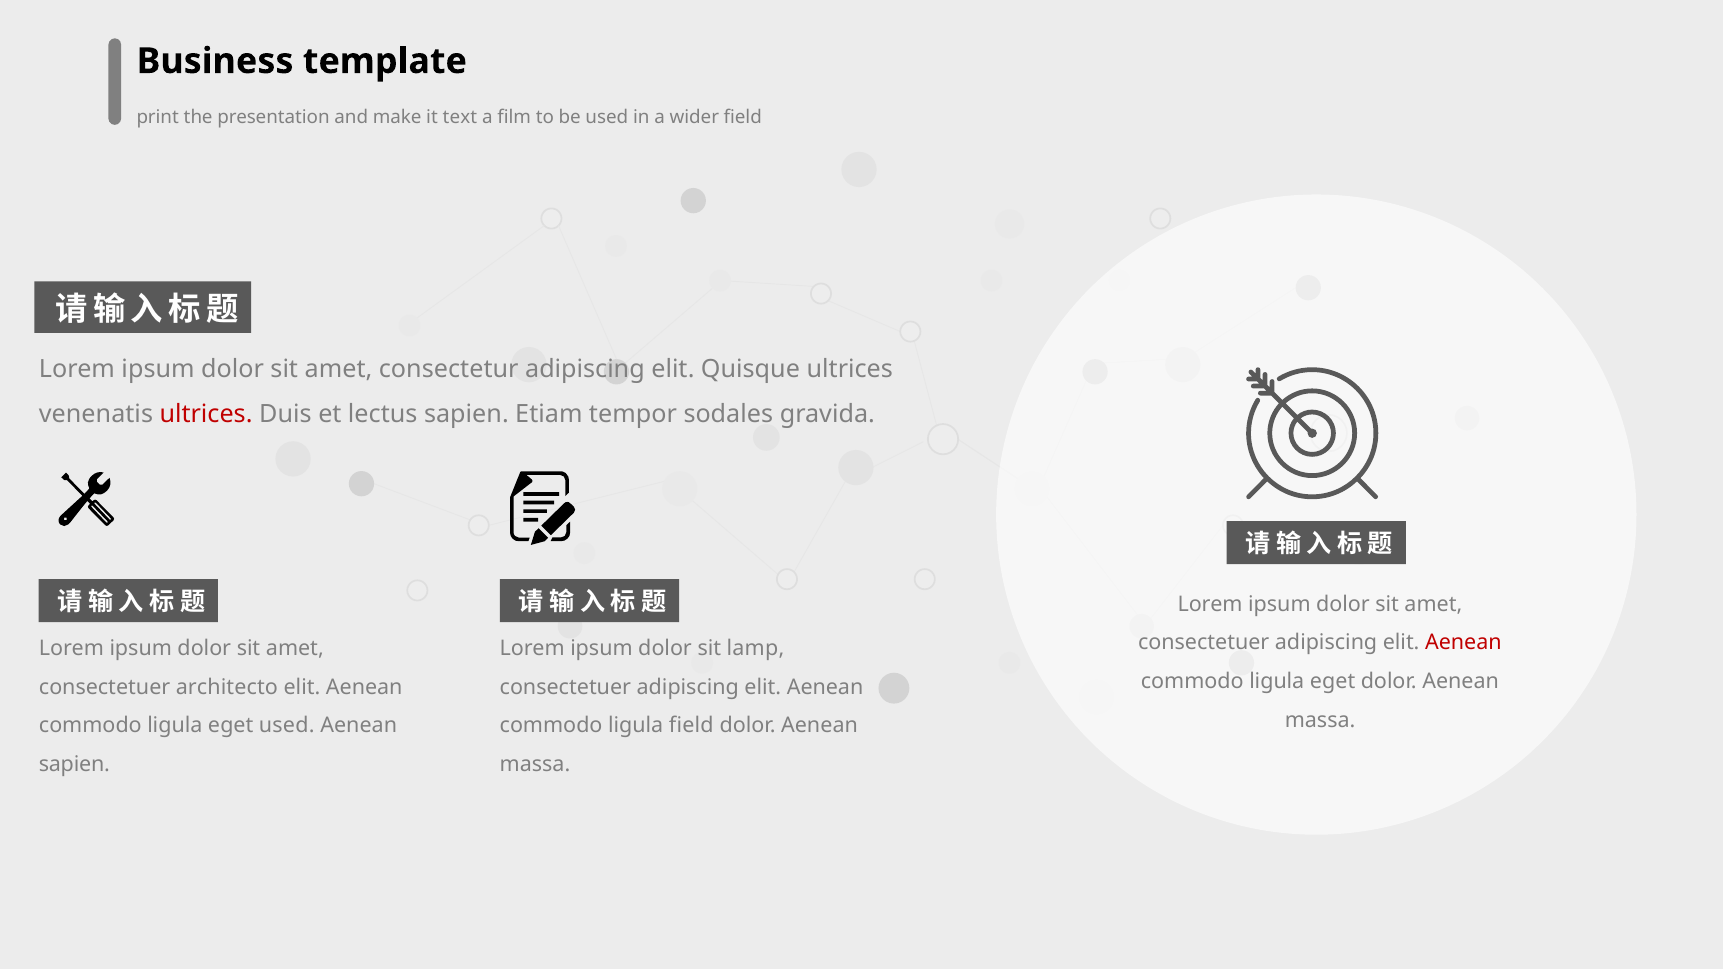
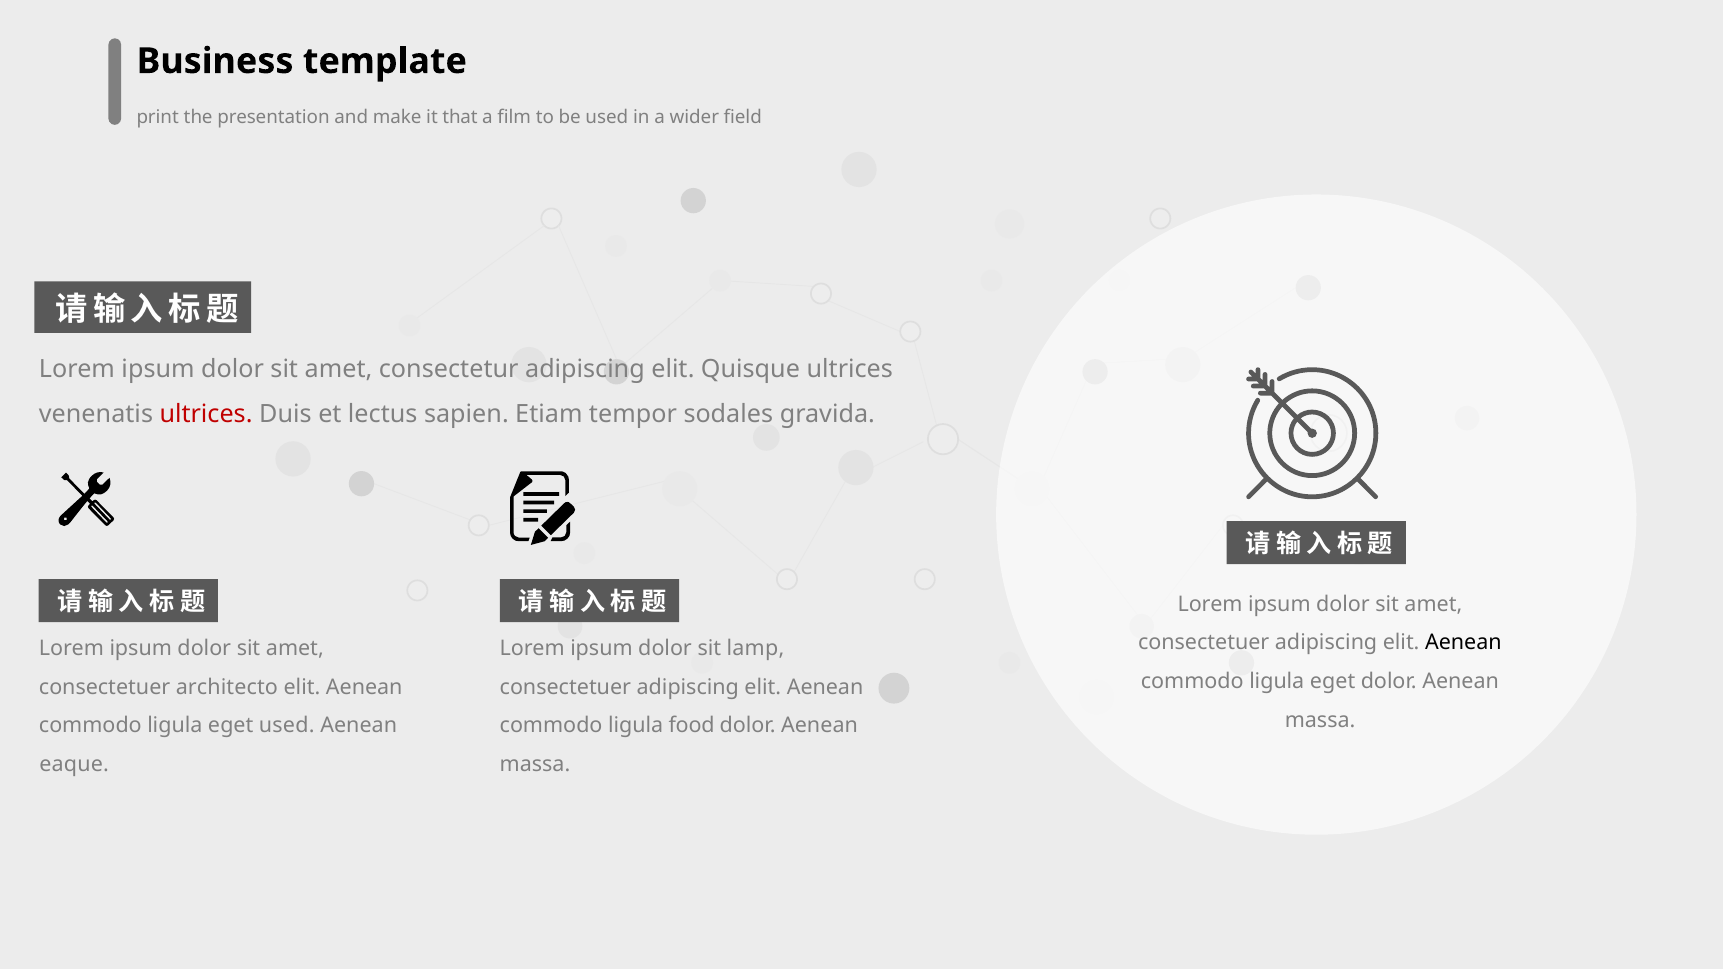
text: text -> that
Aenean at (1463, 643) colour: red -> black
ligula field: field -> food
sapien at (74, 765): sapien -> eaque
